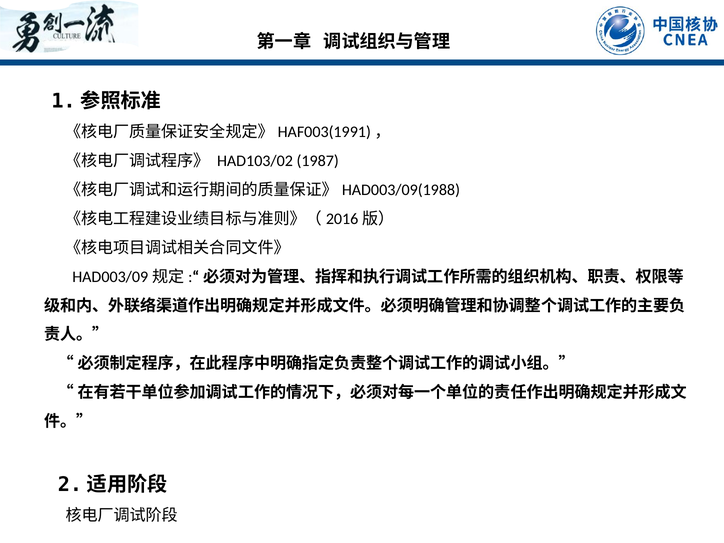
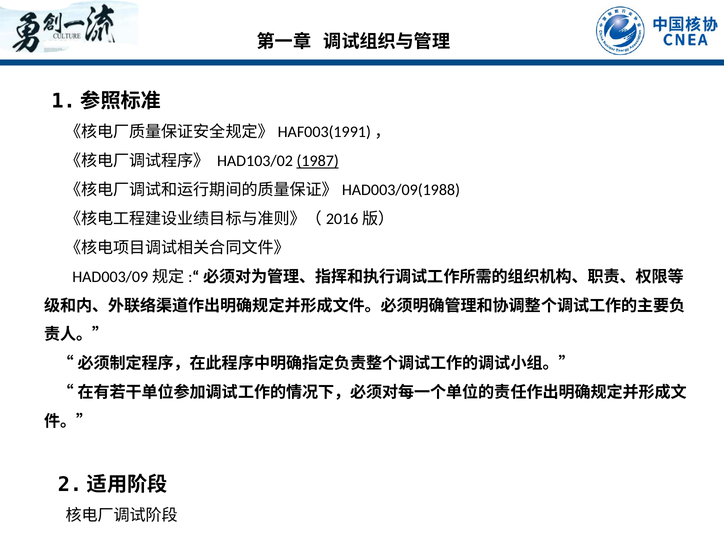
1987 underline: none -> present
